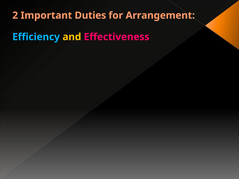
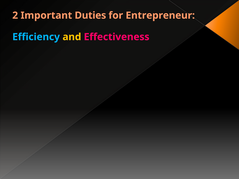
Arrangement: Arrangement -> Entrepreneur
